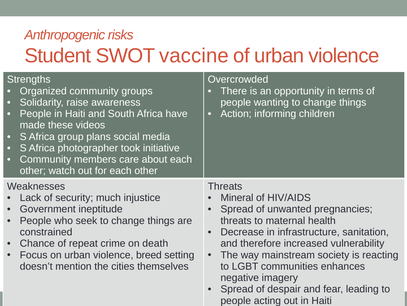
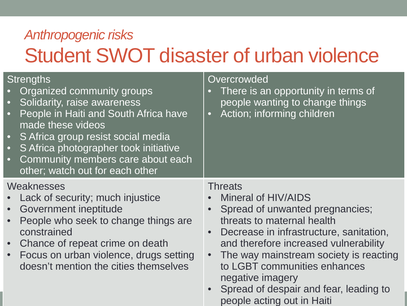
vaccine: vaccine -> disaster
plans: plans -> resist
breed: breed -> drugs
